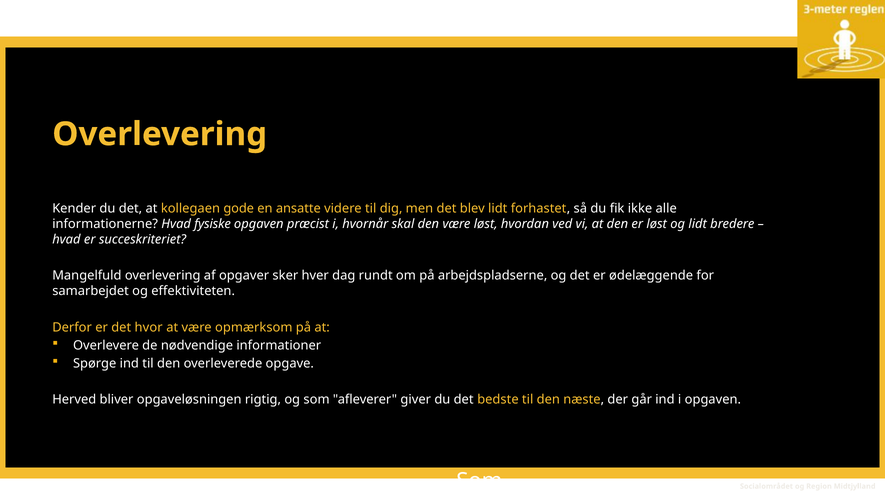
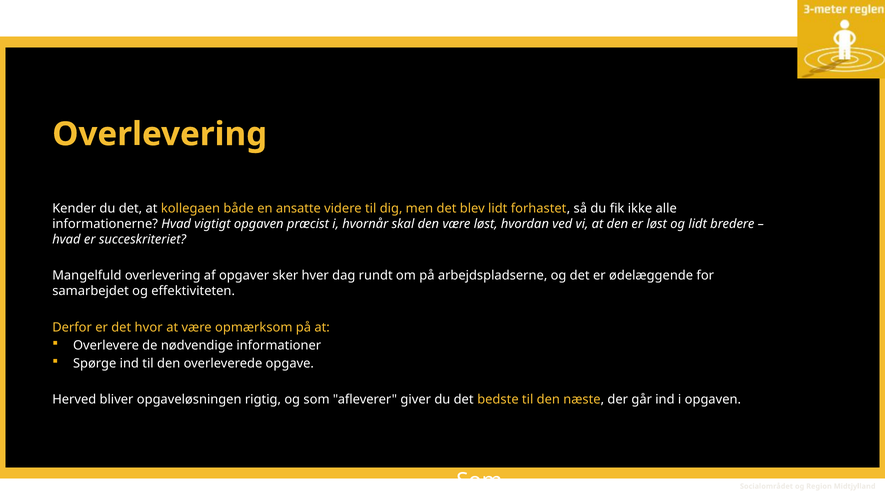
gode: gode -> både
fysiske: fysiske -> vigtigt
